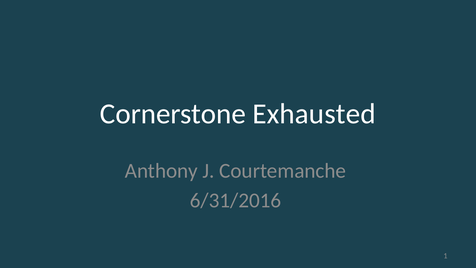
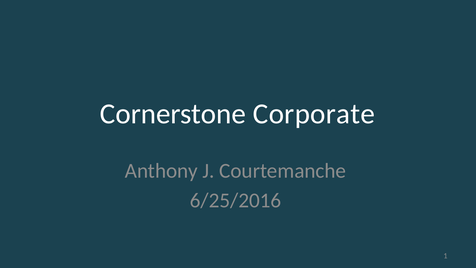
Exhausted: Exhausted -> Corporate
6/31/2016: 6/31/2016 -> 6/25/2016
